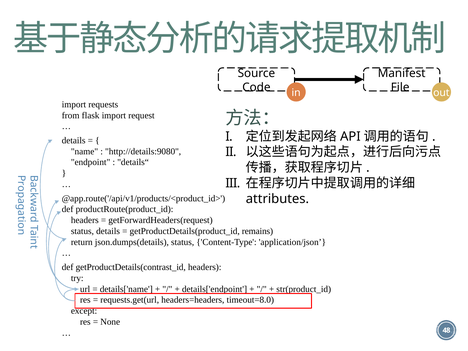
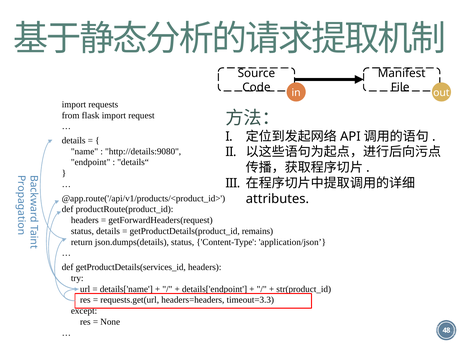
getProductDetails(contrast_id: getProductDetails(contrast_id -> getProductDetails(services_id
timeout=8.0: timeout=8.0 -> timeout=3.3
